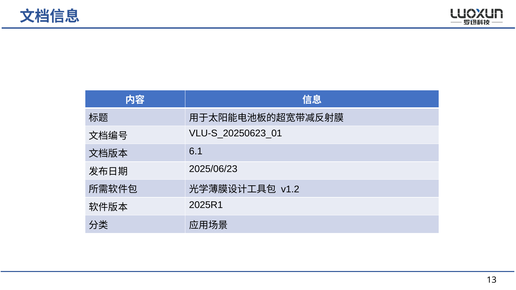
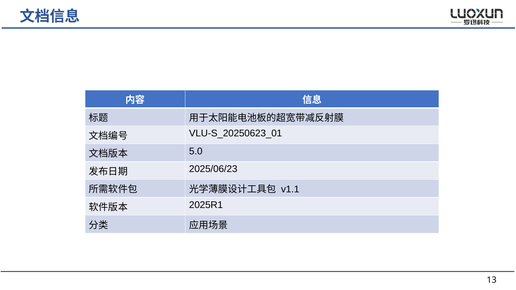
6.1: 6.1 -> 5.0
v1.2: v1.2 -> v1.1
